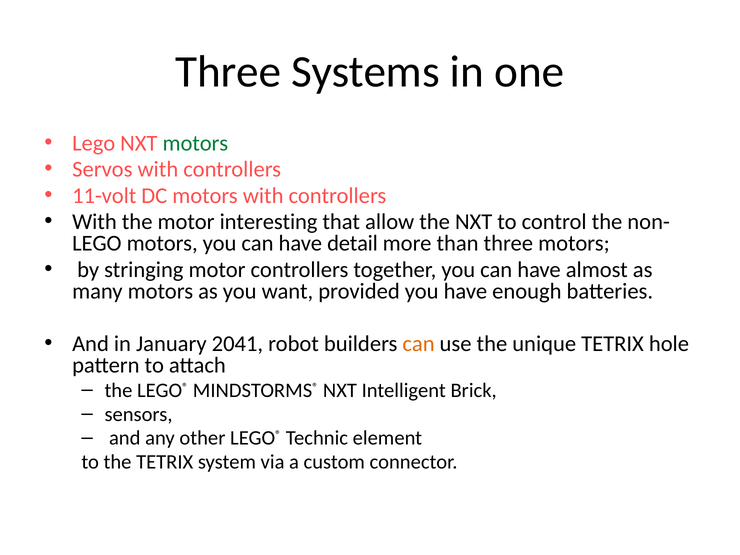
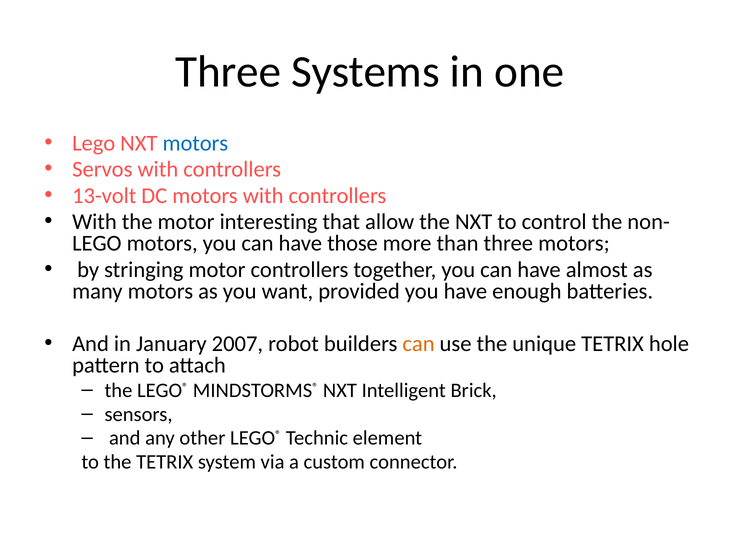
motors at (195, 143) colour: green -> blue
11-volt: 11-volt -> 13-volt
detail: detail -> those
2041: 2041 -> 2007
